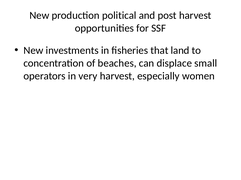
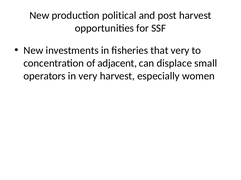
that land: land -> very
beaches: beaches -> adjacent
